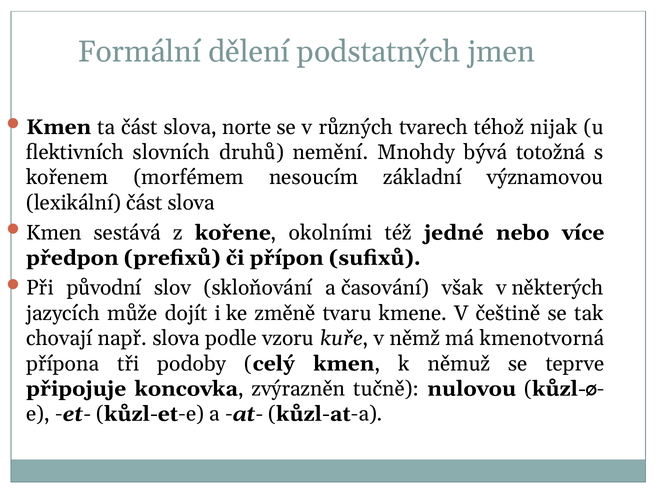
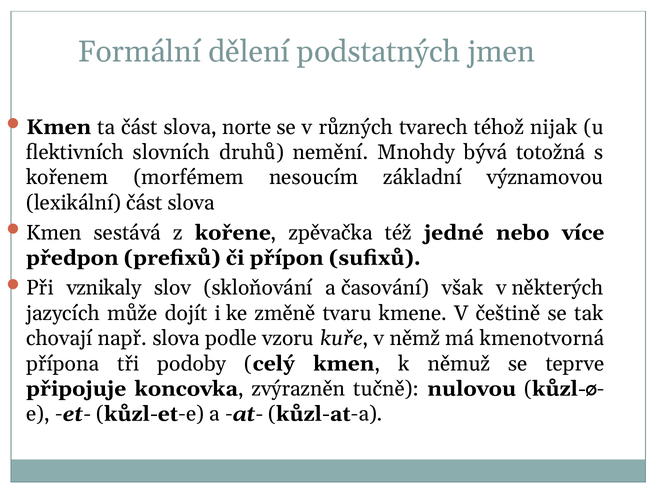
okolními: okolními -> zpěvačka
původní: původní -> vznikaly
